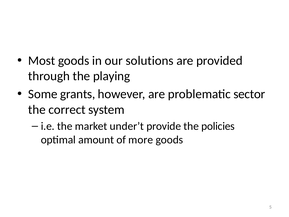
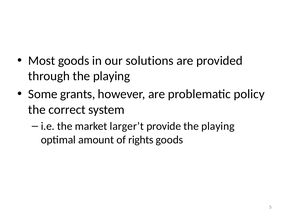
sector: sector -> policy
under’t: under’t -> larger’t
provide the policies: policies -> playing
more: more -> rights
